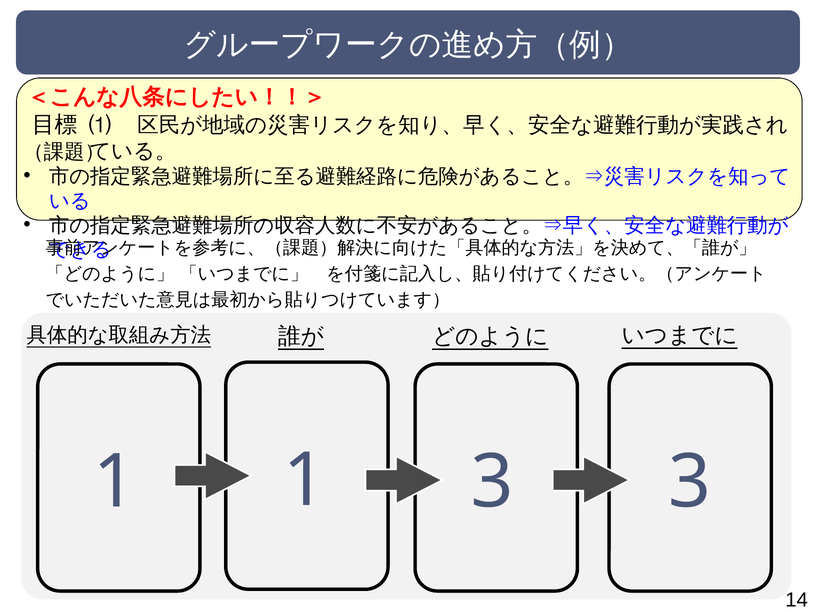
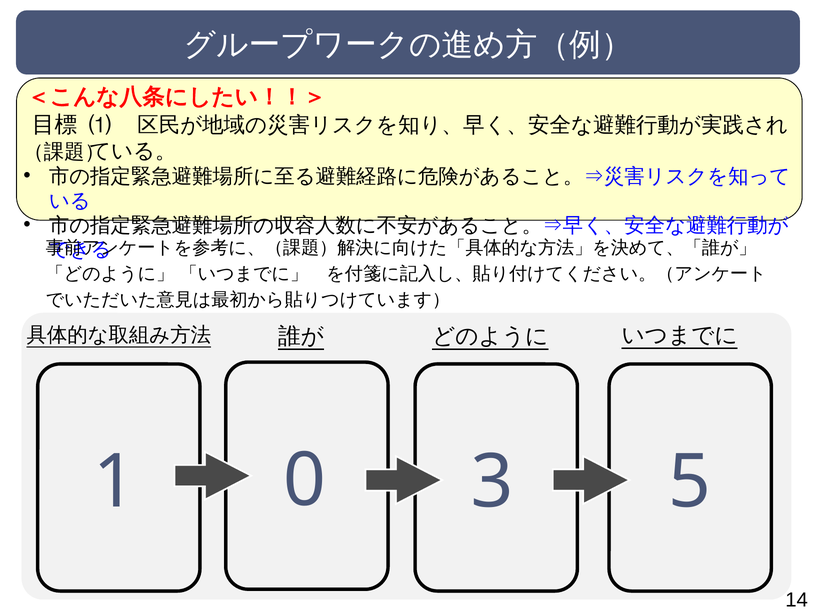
1 1: 1 -> 0
3 3: 3 -> 5
